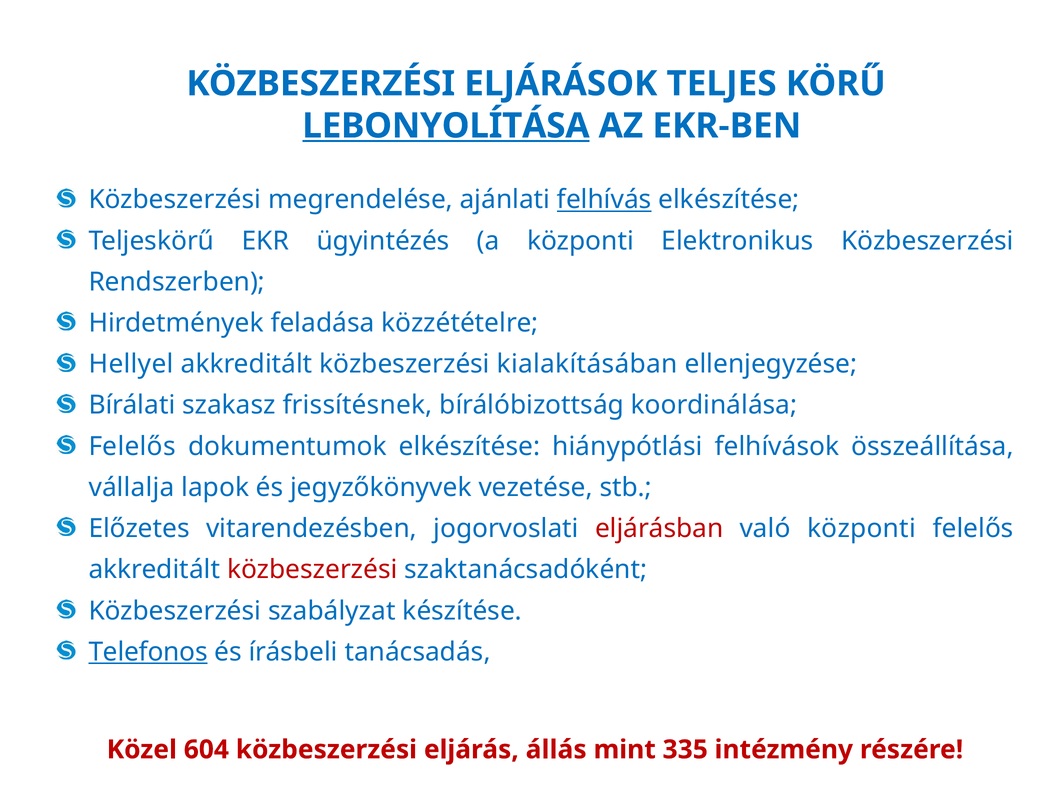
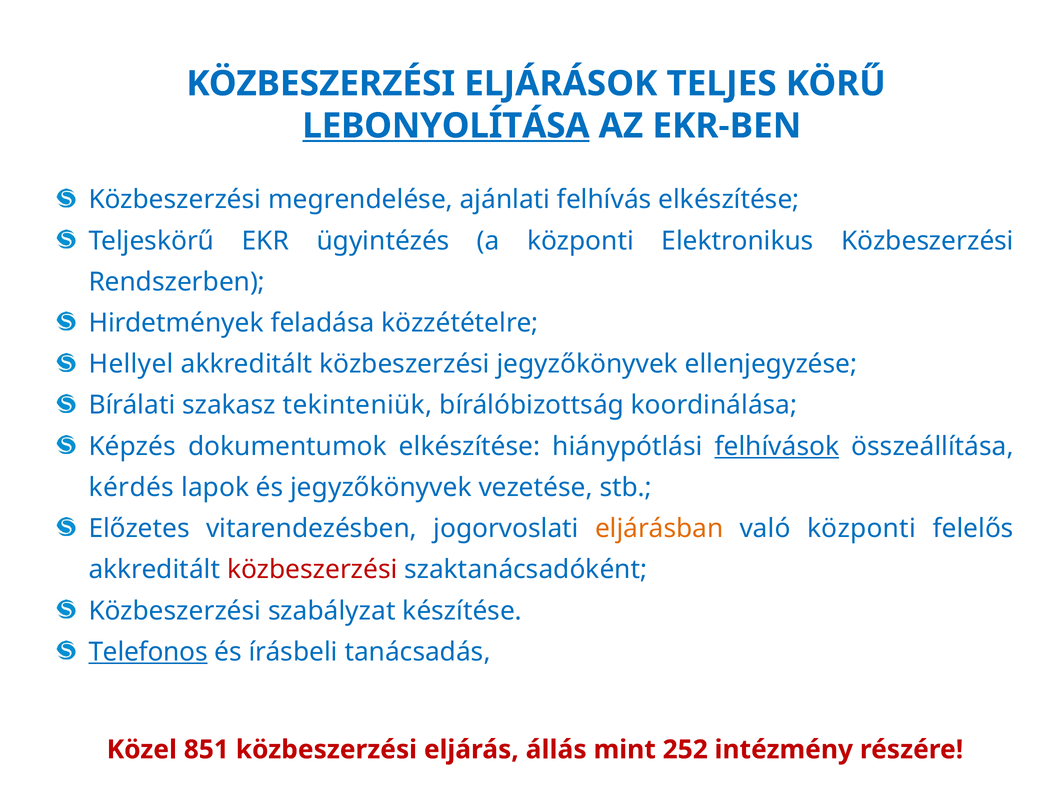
felhívás underline: present -> none
közbeszerzési kialakításában: kialakításában -> jegyzőkönyvek
frissítésnek: frissítésnek -> tekinteniük
Felelős at (132, 446): Felelős -> Képzés
felhívások underline: none -> present
vállalja: vállalja -> kérdés
eljárásban colour: red -> orange
604: 604 -> 851
335: 335 -> 252
